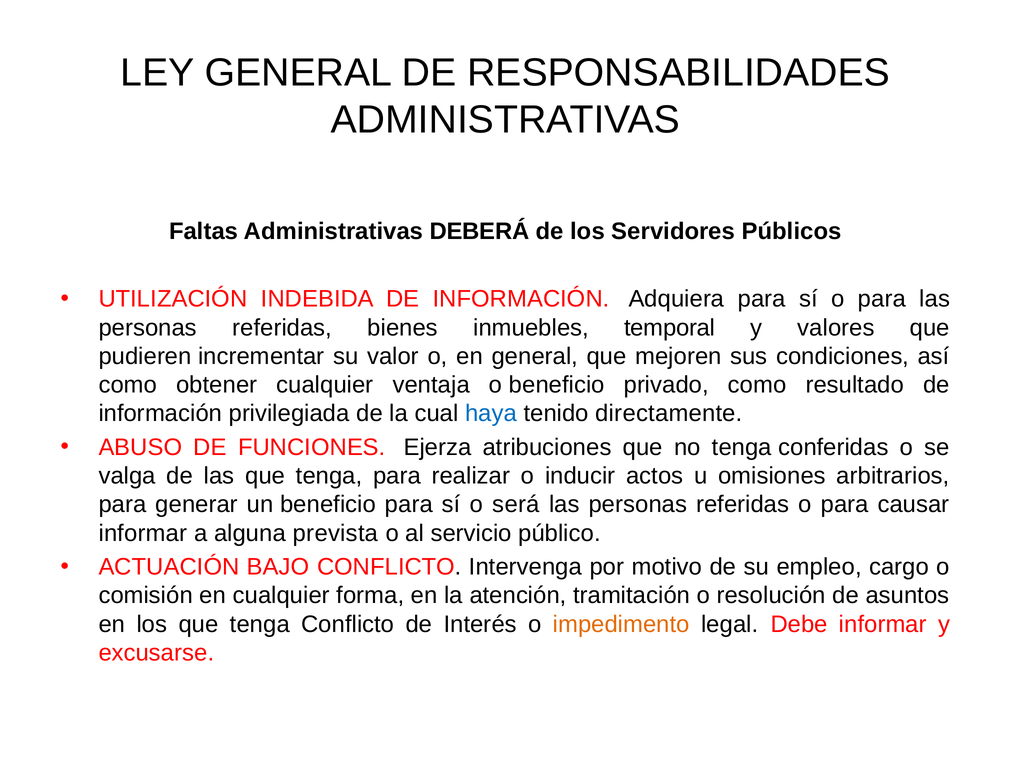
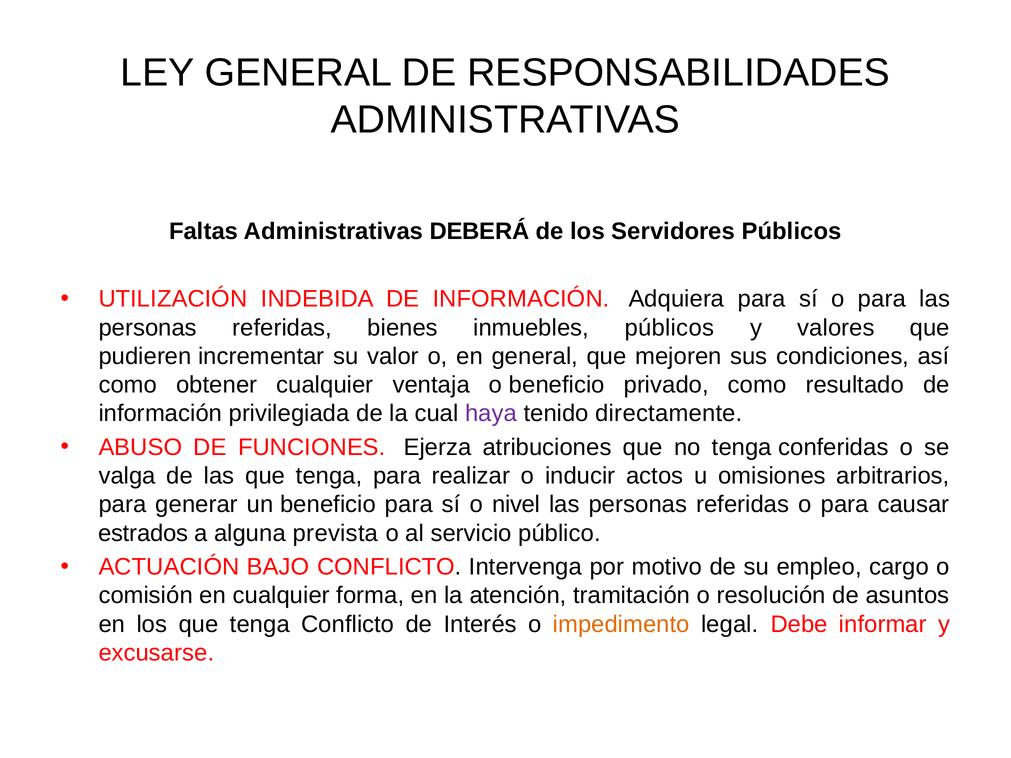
inmuebles temporal: temporal -> públicos
haya colour: blue -> purple
será: será -> nivel
informar at (143, 533): informar -> estrados
